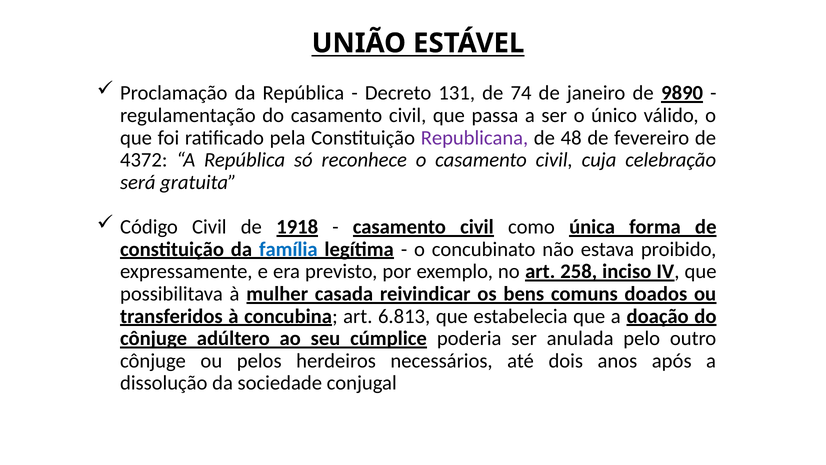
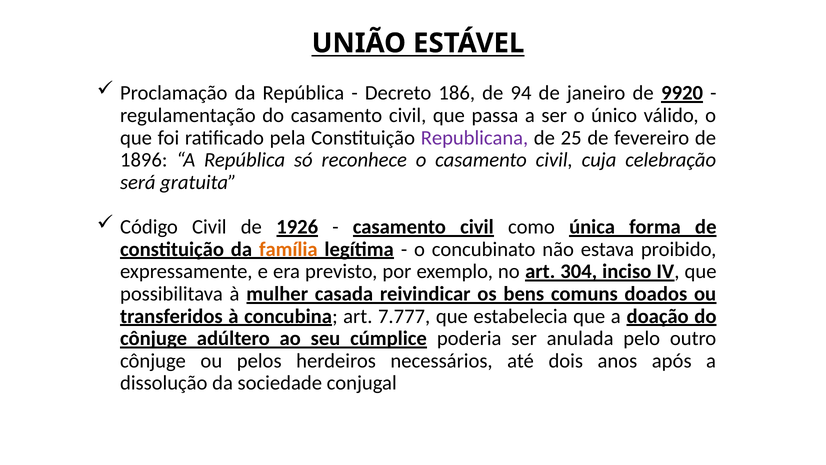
131: 131 -> 186
74: 74 -> 94
9890: 9890 -> 9920
48: 48 -> 25
4372: 4372 -> 1896
1918: 1918 -> 1926
família colour: blue -> orange
258: 258 -> 304
6.813: 6.813 -> 7.777
